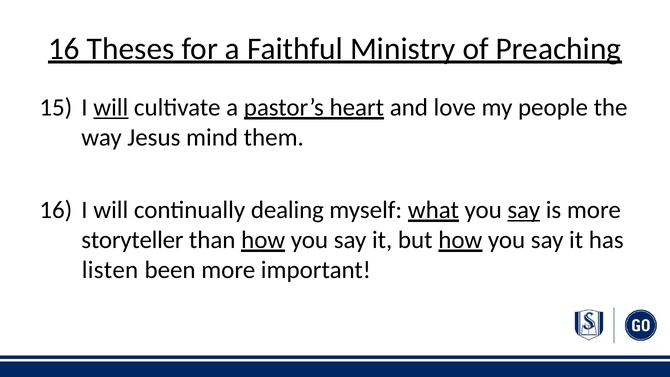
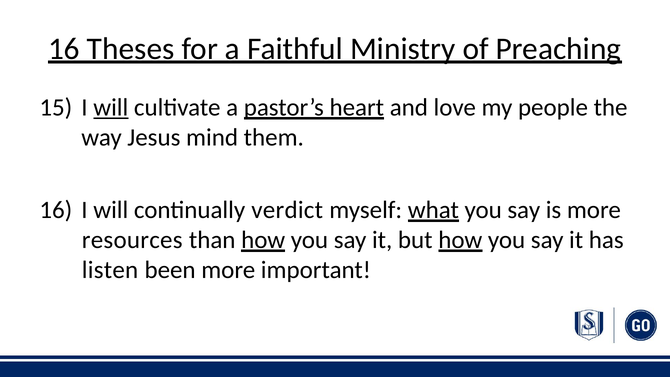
dealing: dealing -> verdict
say at (524, 210) underline: present -> none
storyteller: storyteller -> resources
